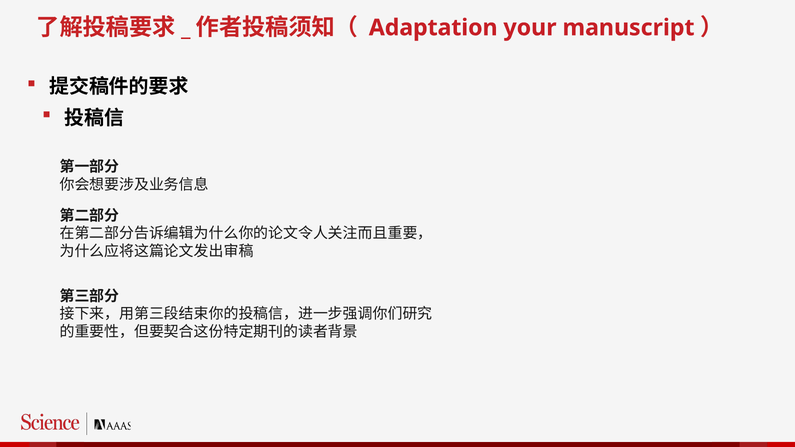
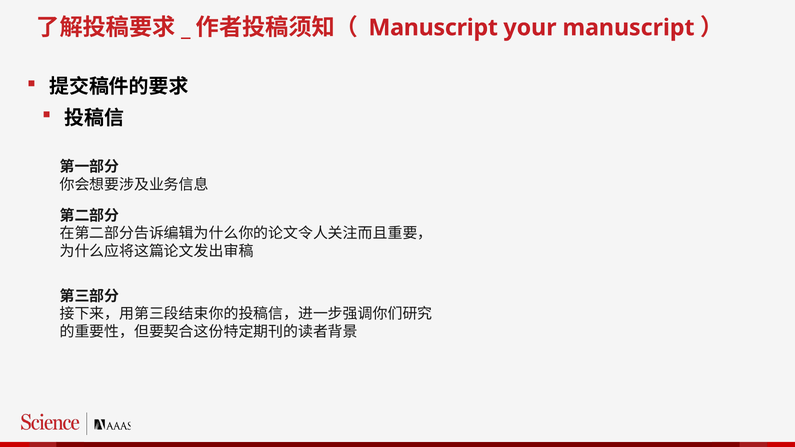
Adaptation at (433, 28): Adaptation -> Manuscript
